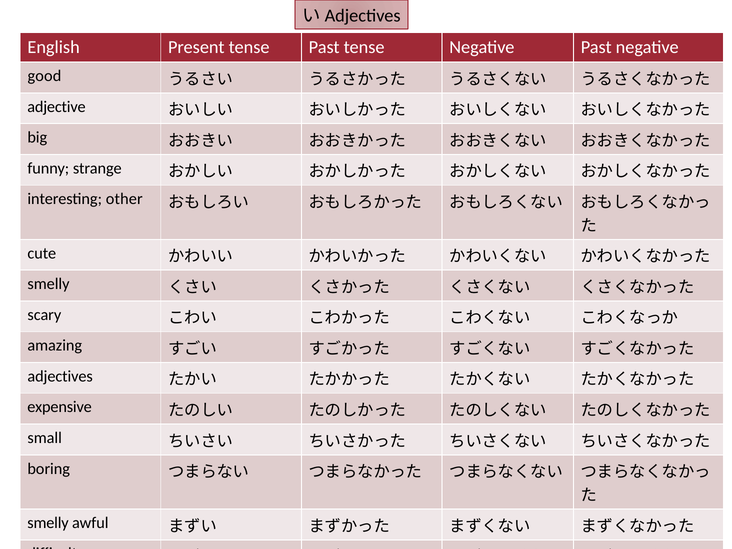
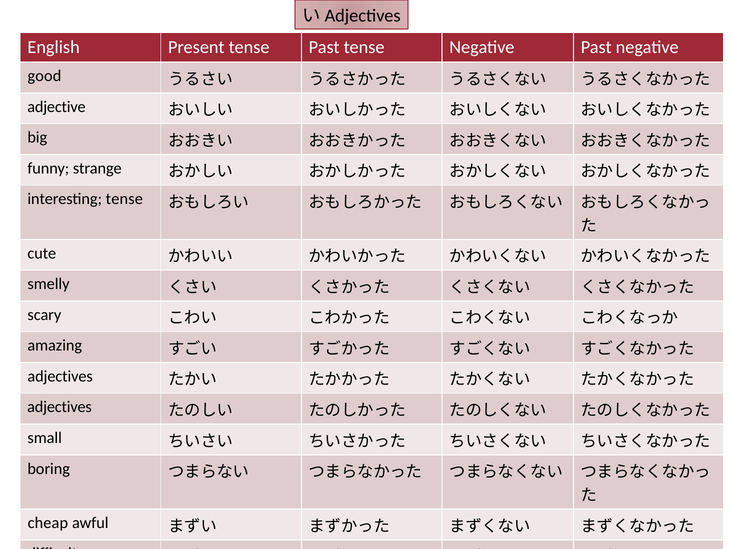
interesting other: other -> tense
expensive at (60, 407): expensive -> adjectives
smelly at (48, 523): smelly -> cheap
